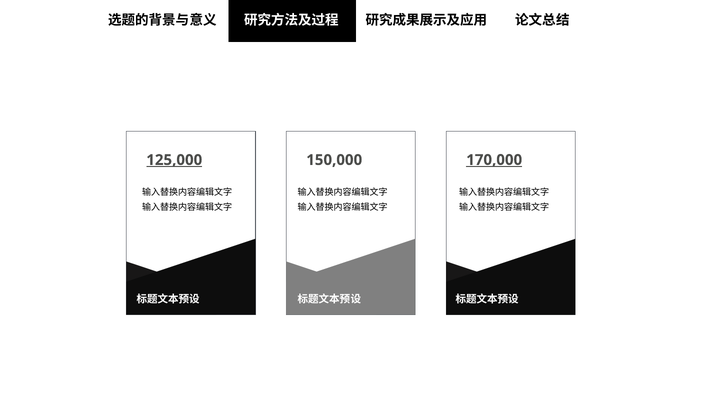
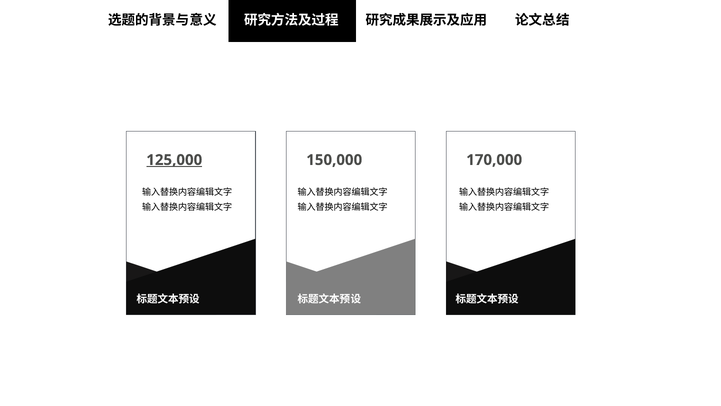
170,000 underline: present -> none
